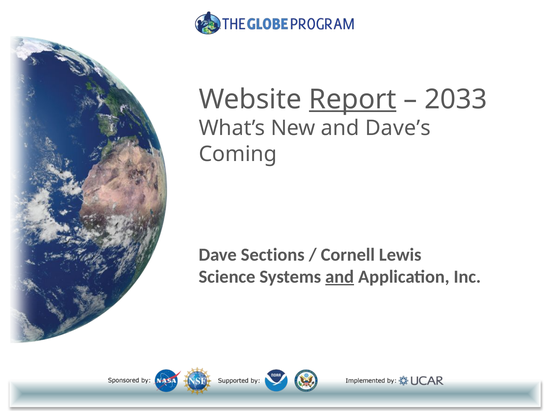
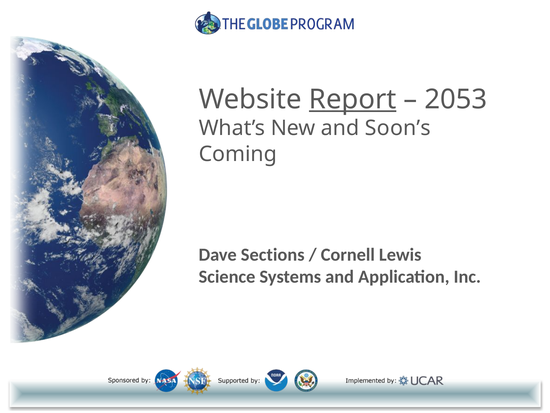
2033: 2033 -> 2053
Dave’s: Dave’s -> Soon’s
and at (340, 276) underline: present -> none
